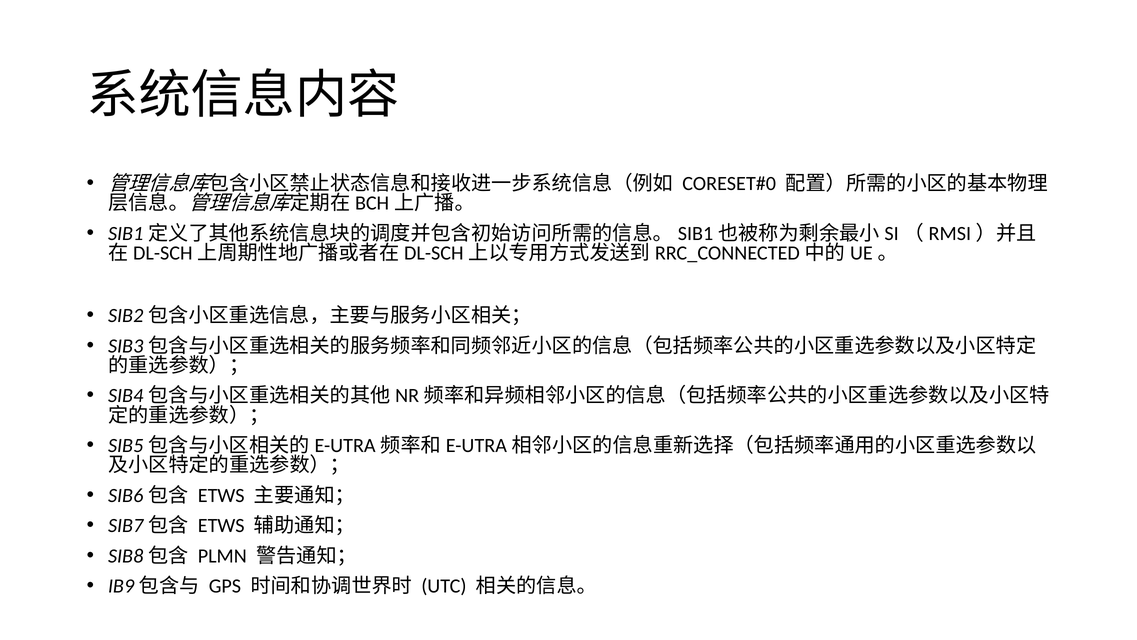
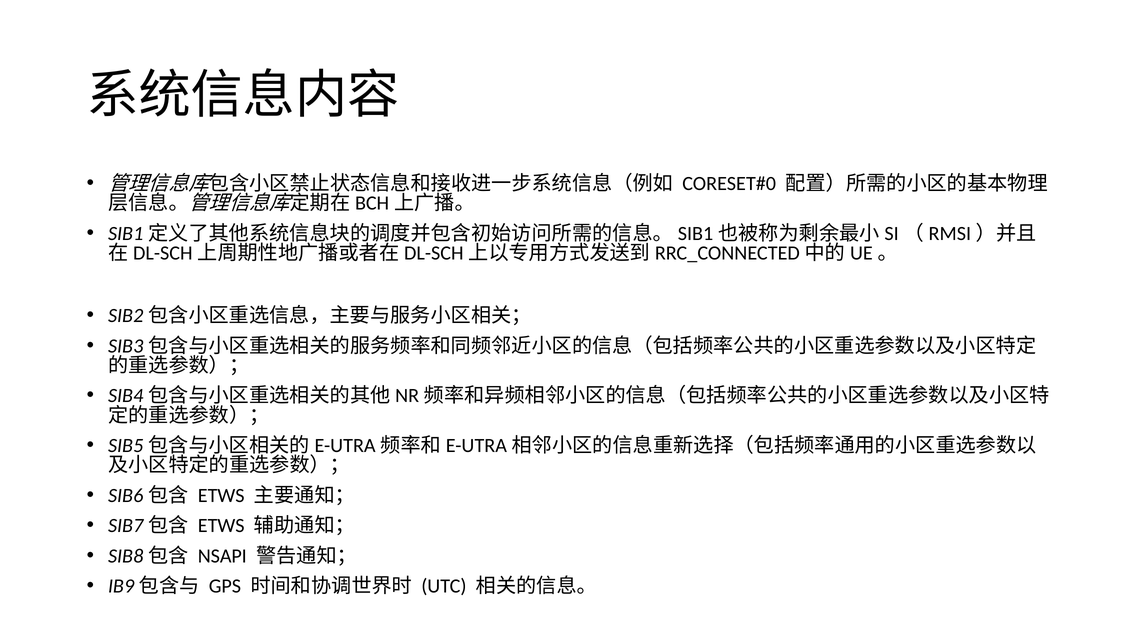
PLMN: PLMN -> NSAPI
